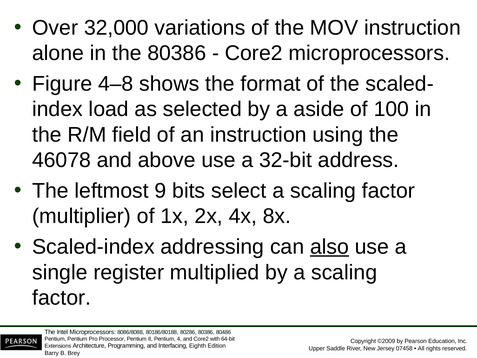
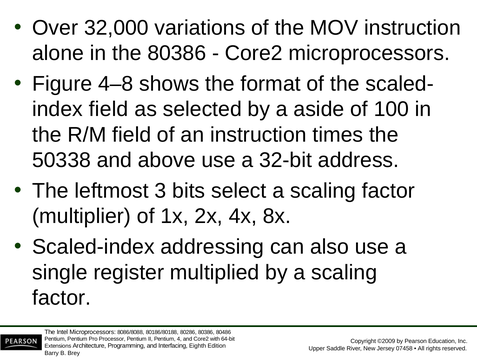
index load: load -> field
using: using -> times
46078: 46078 -> 50338
9: 9 -> 3
also underline: present -> none
